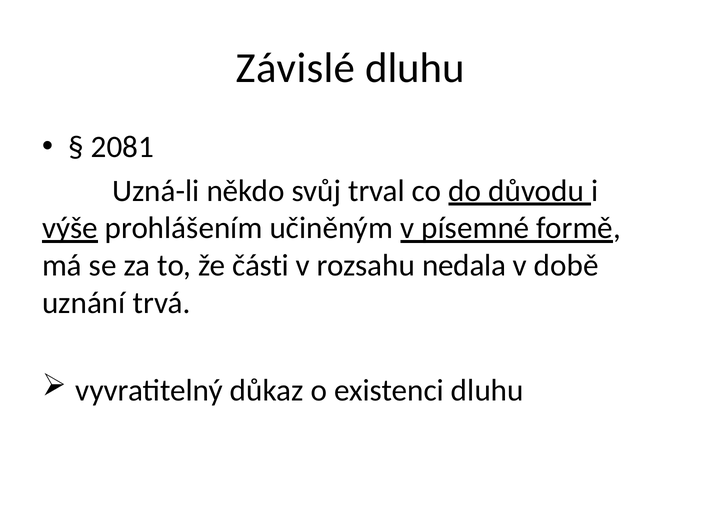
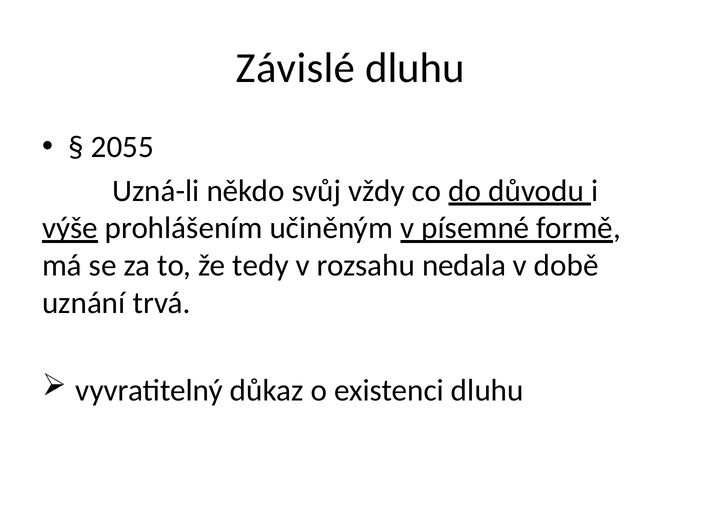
2081: 2081 -> 2055
trval: trval -> vždy
části: části -> tedy
